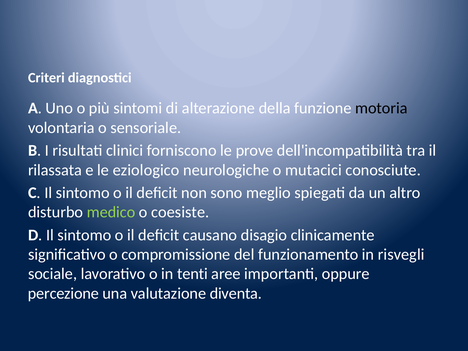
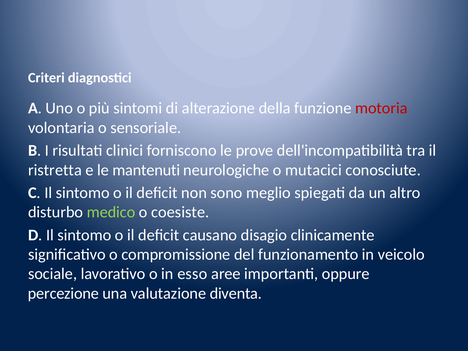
motoria colour: black -> red
rilassata: rilassata -> ristretta
eziologico: eziologico -> mantenuti
risvegli: risvegli -> veicolo
tenti: tenti -> esso
